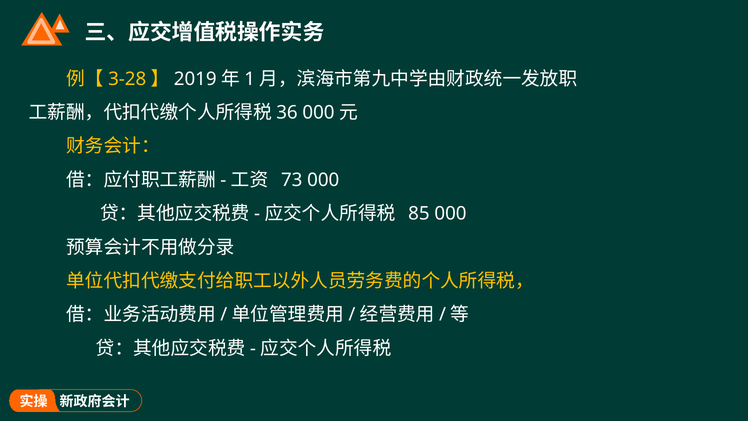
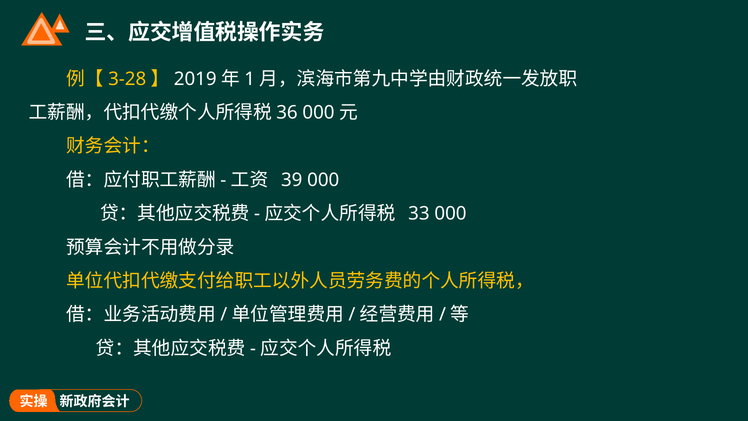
73: 73 -> 39
85: 85 -> 33
